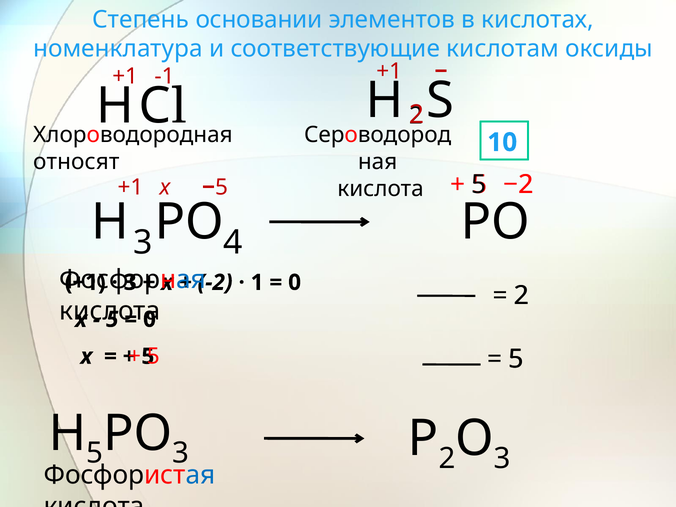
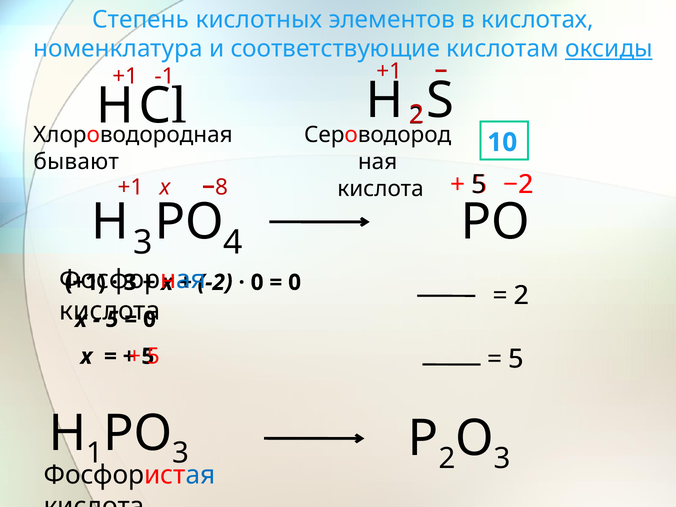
основании: основании -> кислотных
оксиды underline: none -> present
относят: относят -> бывают
5 at (222, 187): 5 -> 8
1 at (257, 282): 1 -> 0
Н 5: 5 -> 1
